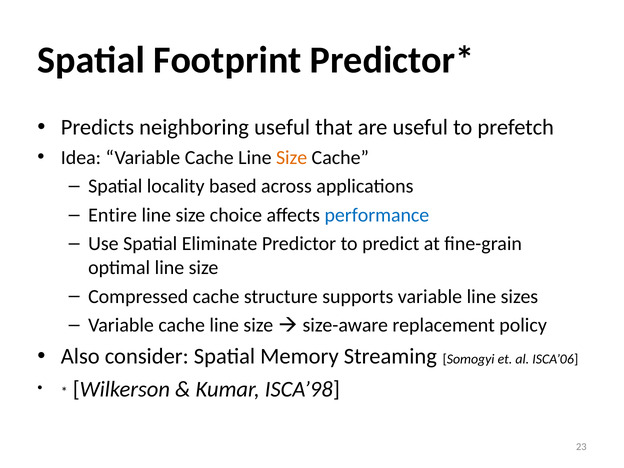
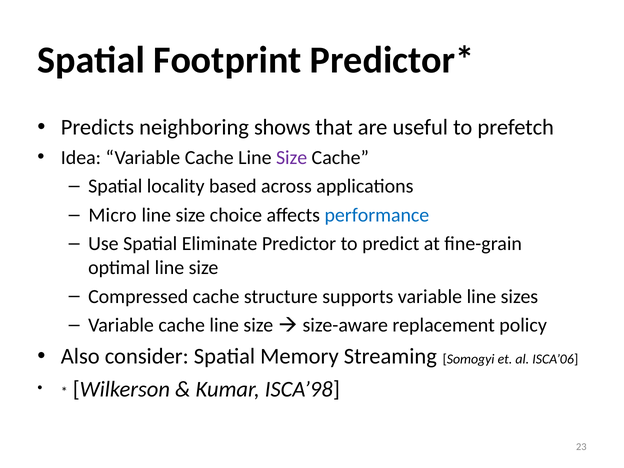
neighboring useful: useful -> shows
Size at (292, 158) colour: orange -> purple
Entire: Entire -> Micro
